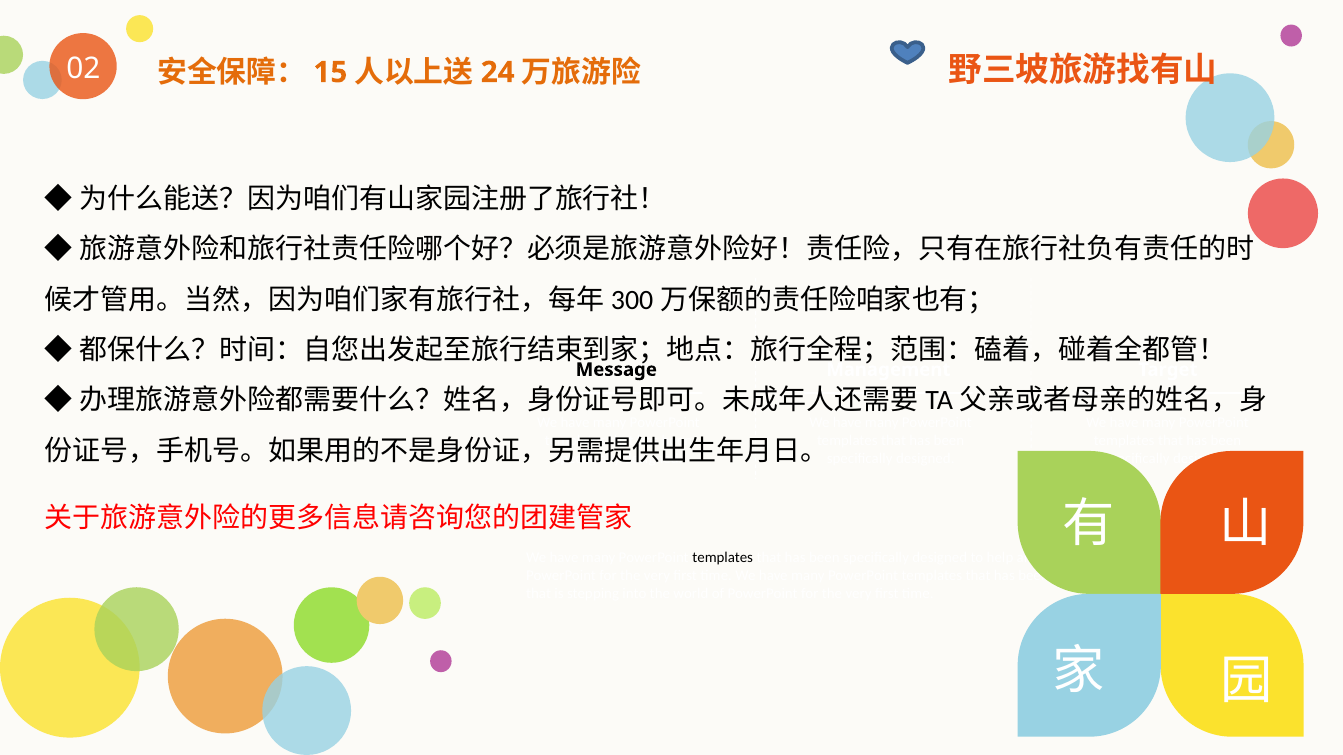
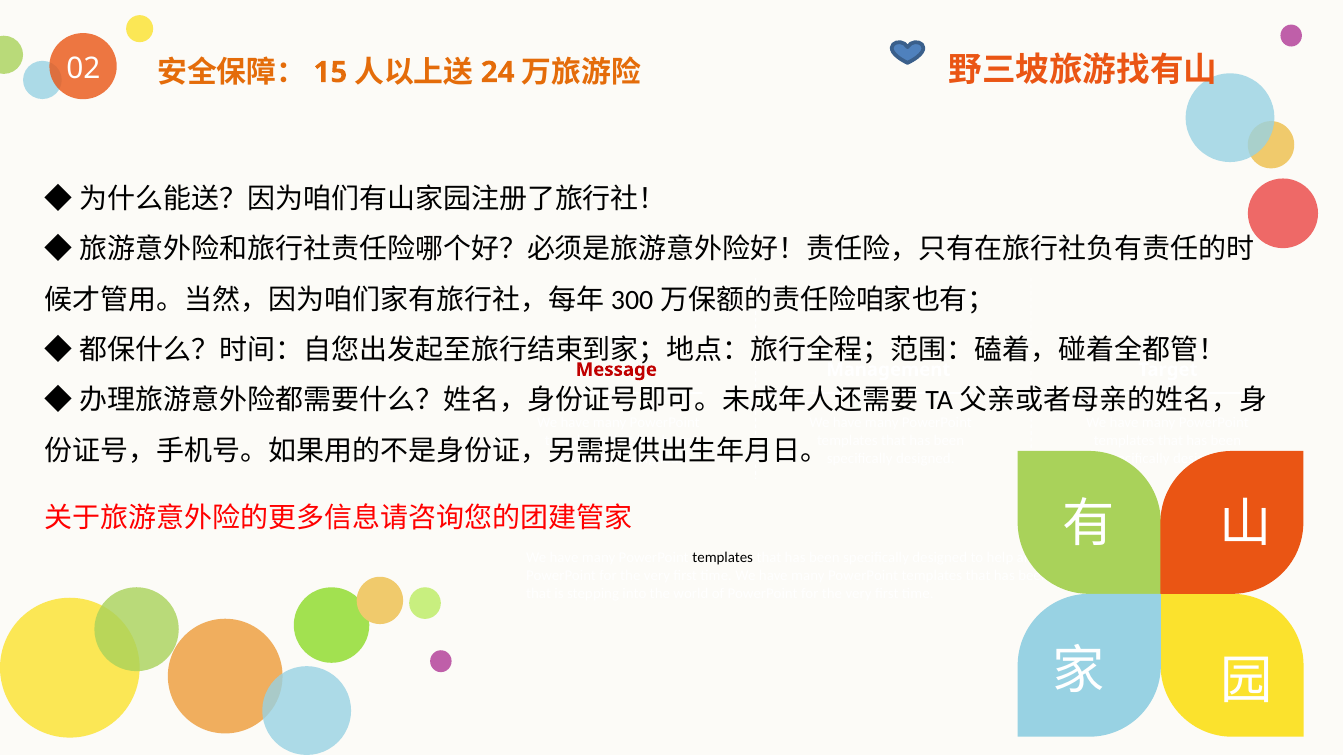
Message colour: black -> red
